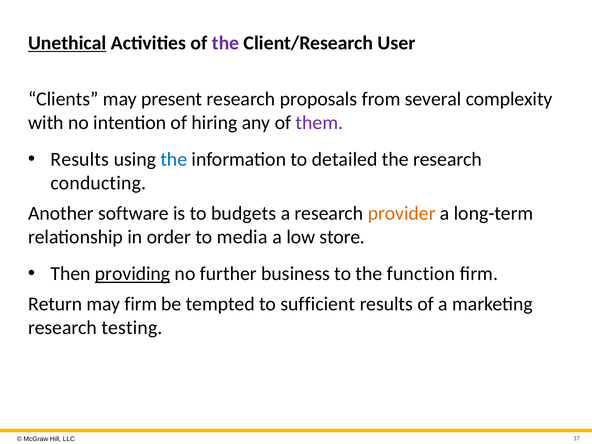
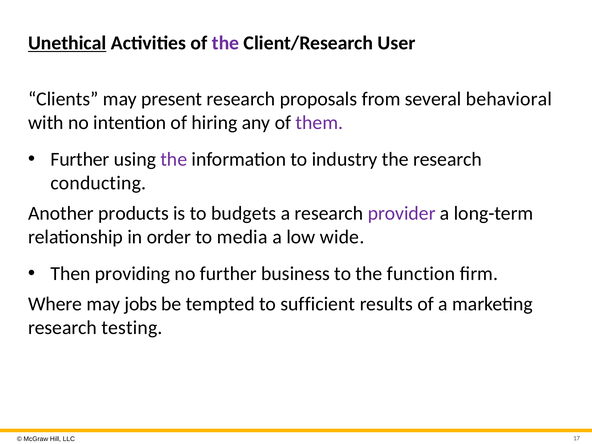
complexity: complexity -> behavioral
Results at (80, 159): Results -> Further
the at (174, 159) colour: blue -> purple
detailed: detailed -> industry
software: software -> products
provider colour: orange -> purple
store: store -> wide
providing underline: present -> none
Return: Return -> Where
may firm: firm -> jobs
